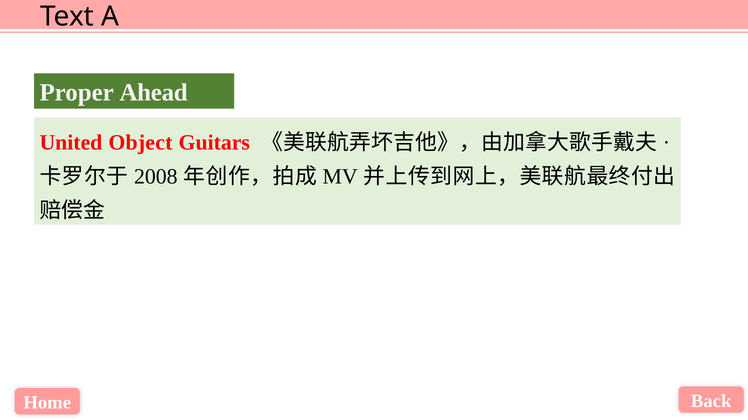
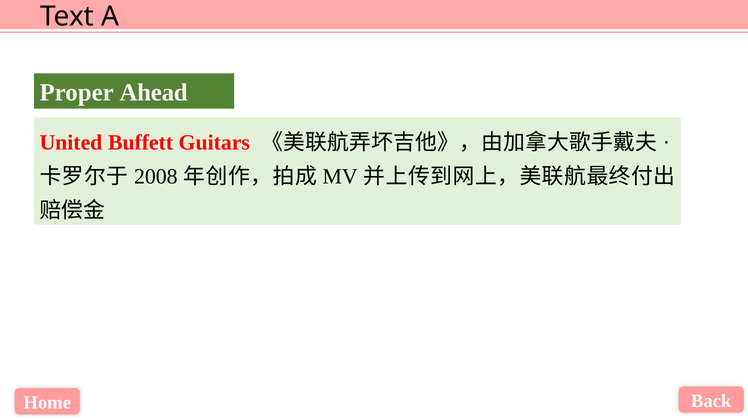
Object: Object -> Buffett
